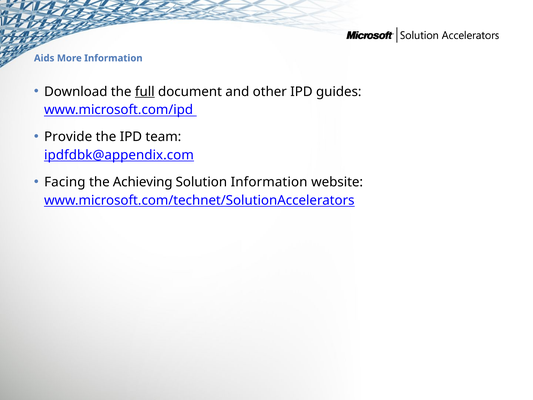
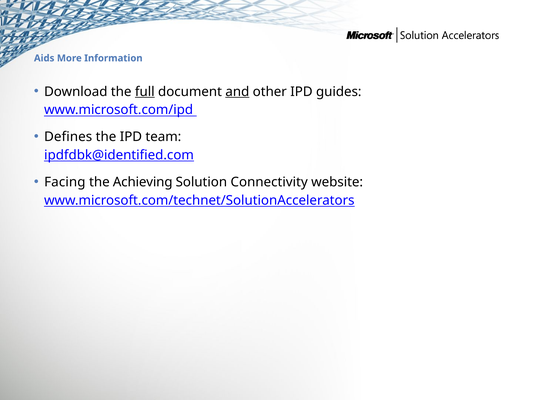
and underline: none -> present
Provide: Provide -> Defines
ipdfdbk@appendix.com: ipdfdbk@appendix.com -> ipdfdbk@identified.com
Solution Information: Information -> Connectivity
